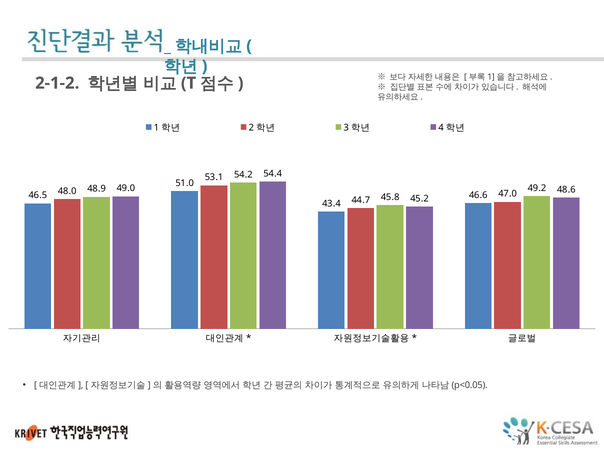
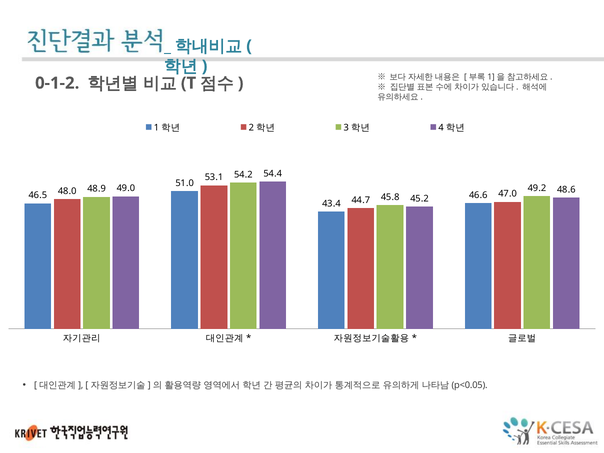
2-1-2: 2-1-2 -> 0-1-2
